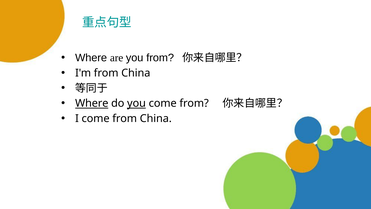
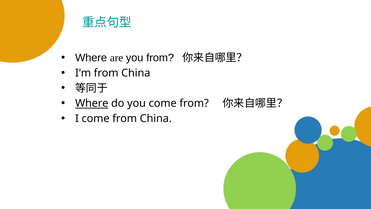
you at (136, 103) underline: present -> none
